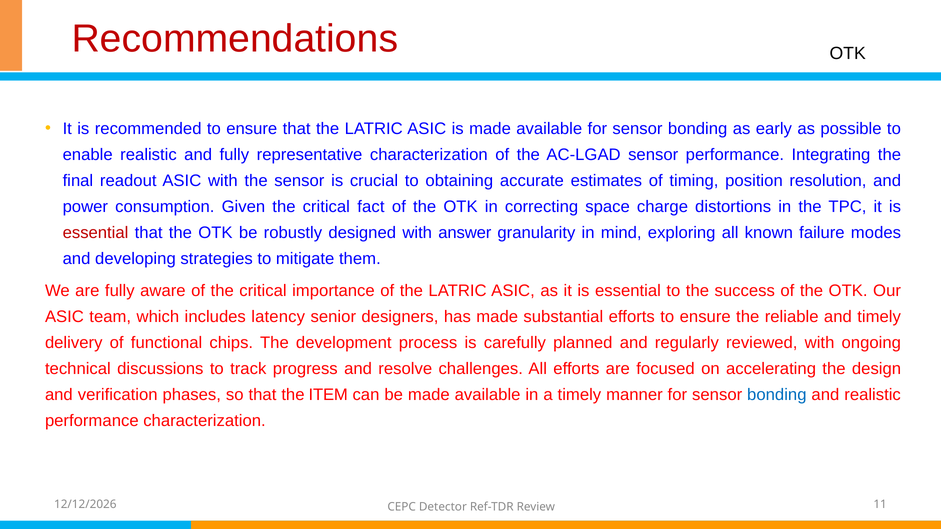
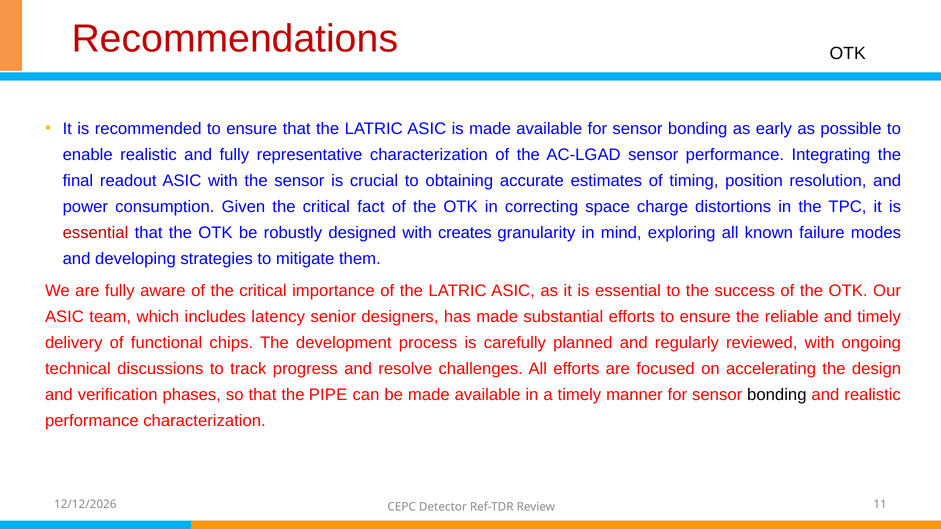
answer: answer -> creates
ITEM: ITEM -> PIPE
bonding at (777, 395) colour: blue -> black
